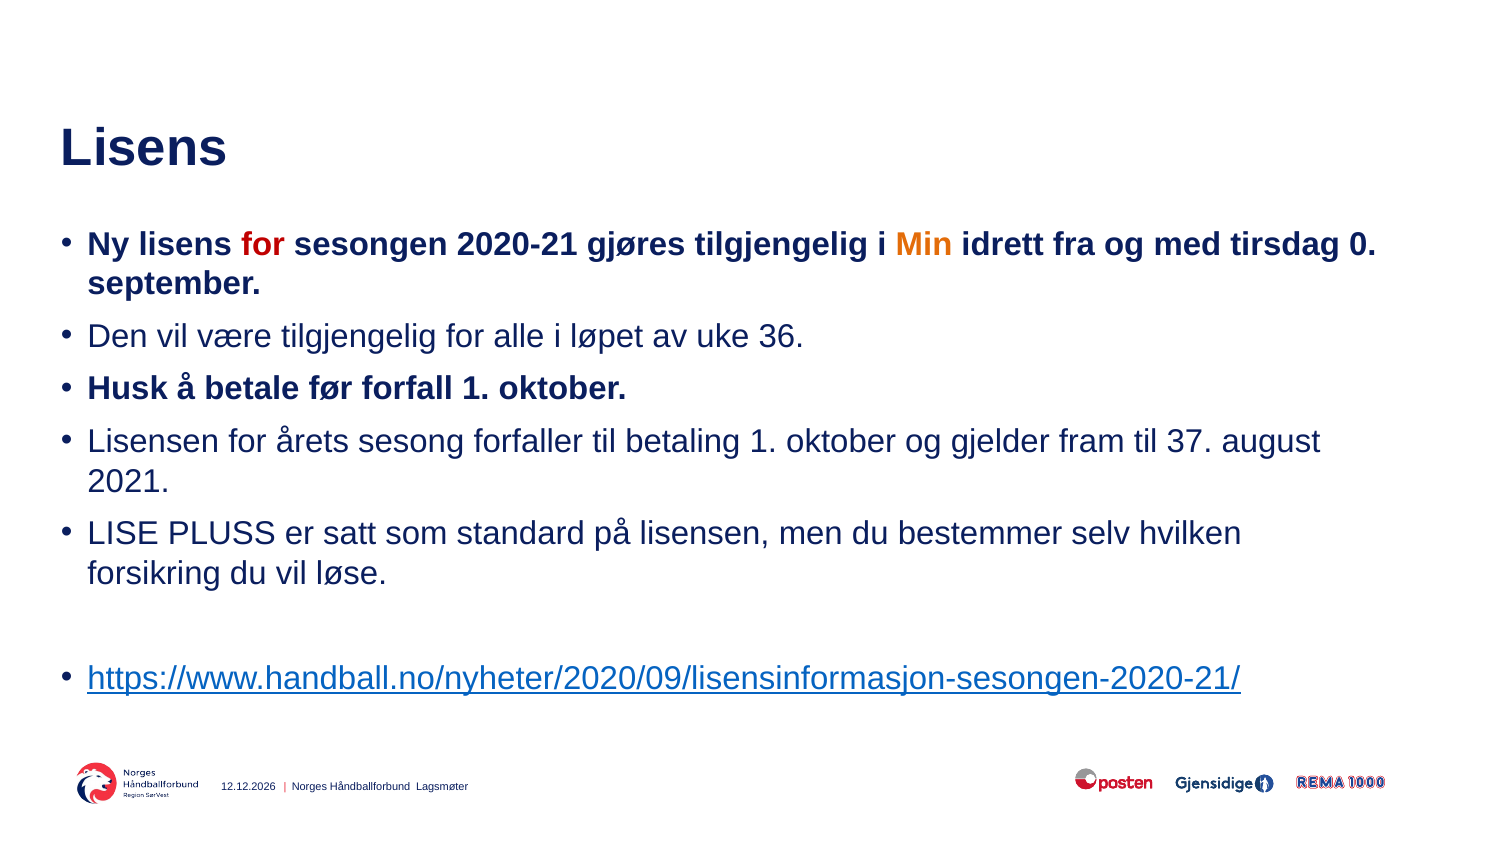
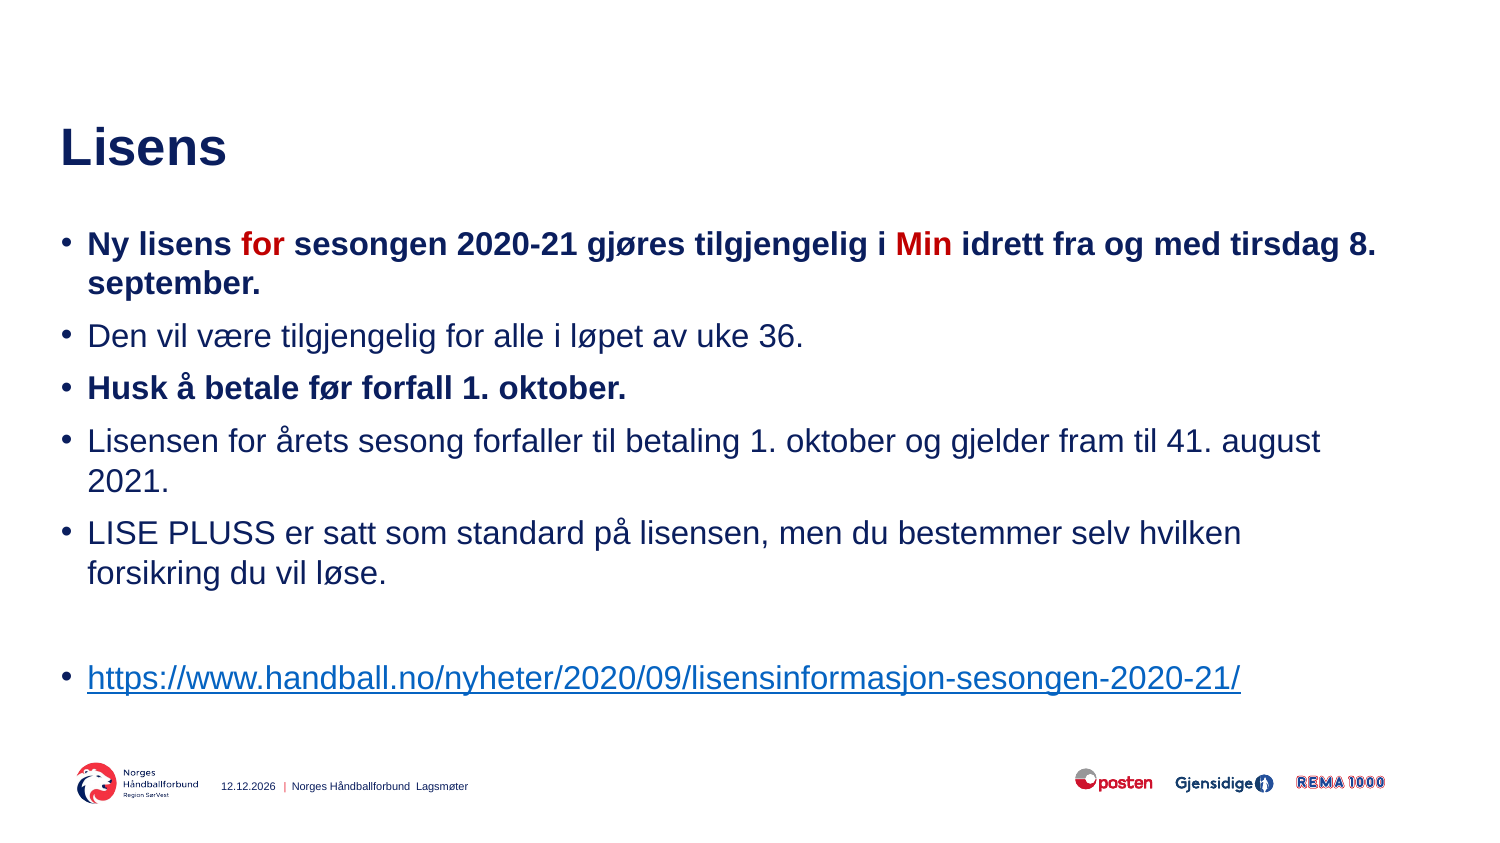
Min colour: orange -> red
0: 0 -> 8
37: 37 -> 41
